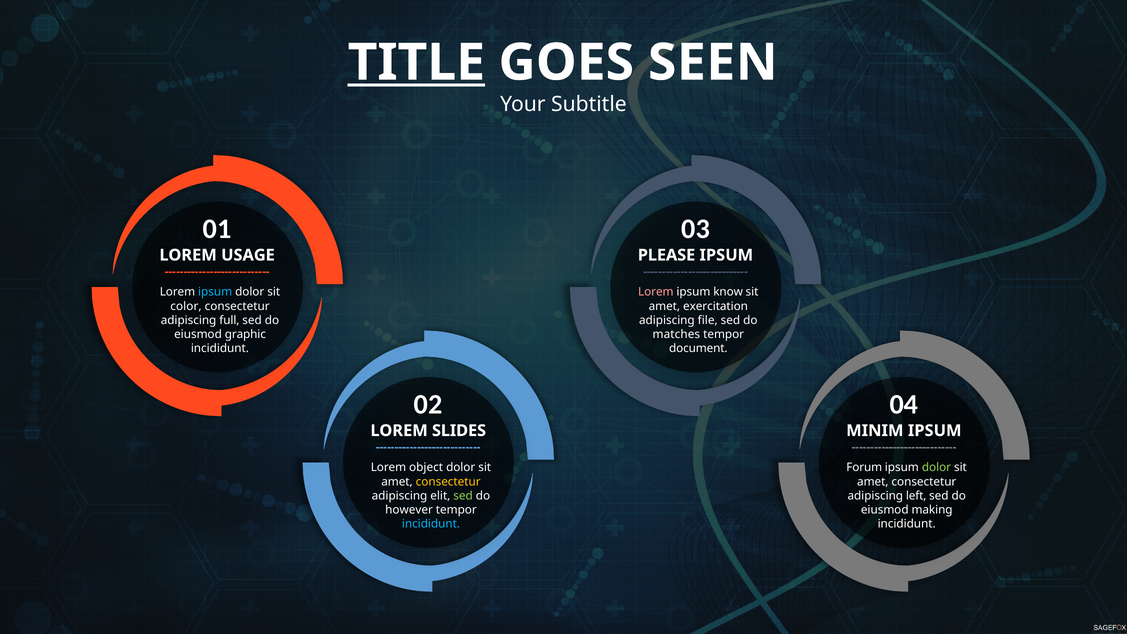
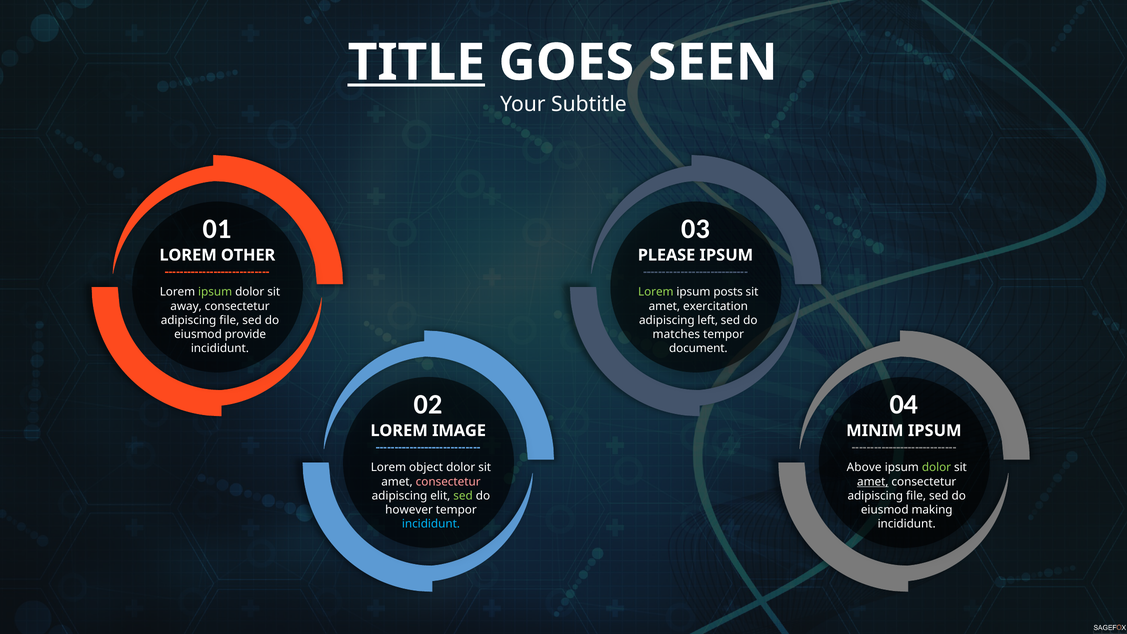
USAGE: USAGE -> OTHER
ipsum at (215, 292) colour: light blue -> light green
Lorem at (656, 292) colour: pink -> light green
know: know -> posts
color: color -> away
full at (229, 320): full -> file
file: file -> left
graphic: graphic -> provide
SLIDES: SLIDES -> IMAGE
Forum: Forum -> Above
consectetur at (448, 482) colour: yellow -> pink
amet at (873, 482) underline: none -> present
left at (916, 496): left -> file
